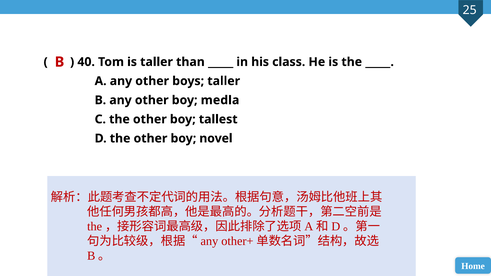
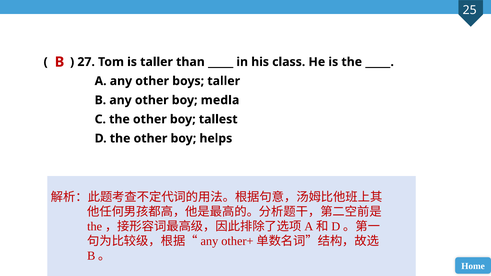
40: 40 -> 27
novel: novel -> helps
